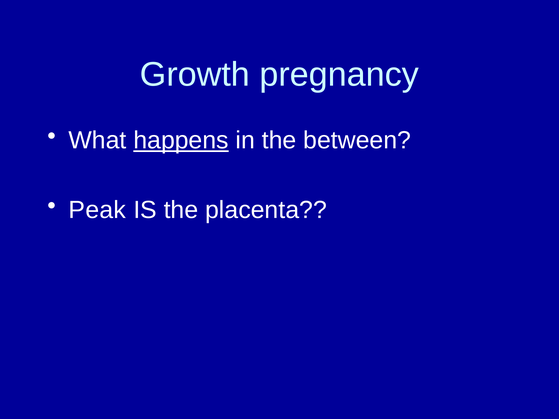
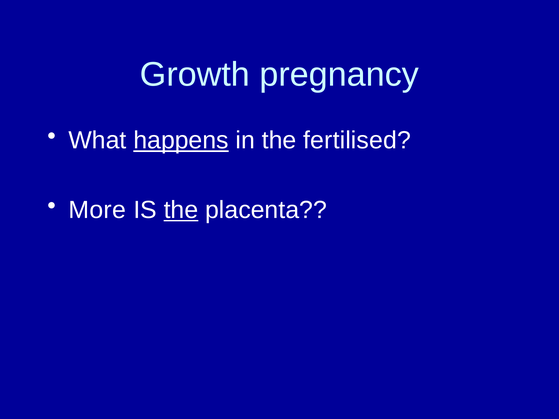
between: between -> fertilised
Peak: Peak -> More
the at (181, 210) underline: none -> present
